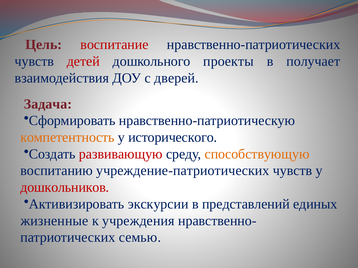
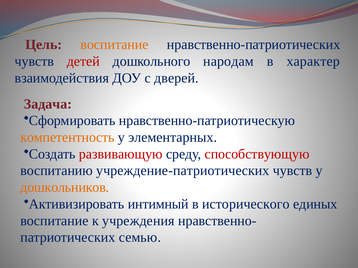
воспитание at (114, 45) colour: red -> orange
проекты: проекты -> народам
получает: получает -> характер
исторического: исторического -> элементарных
способствующую colour: orange -> red
дошкольников colour: red -> orange
экскурсии: экскурсии -> интимный
представлений: представлений -> исторического
жизненные at (54, 221): жизненные -> воспитание
